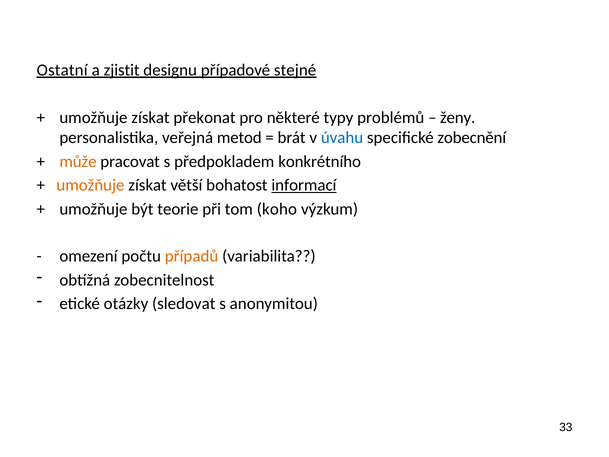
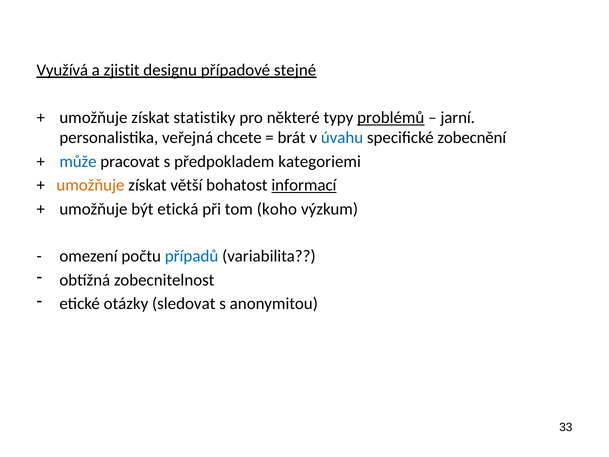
Ostatní: Ostatní -> Využívá
překonat: překonat -> statistiky
problémů underline: none -> present
ženy: ženy -> jarní
metod: metod -> chcete
může colour: orange -> blue
konkrétního: konkrétního -> kategoriemi
teorie: teorie -> etická
případů colour: orange -> blue
